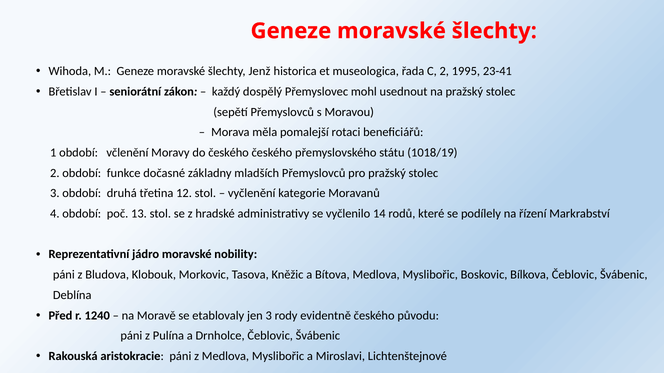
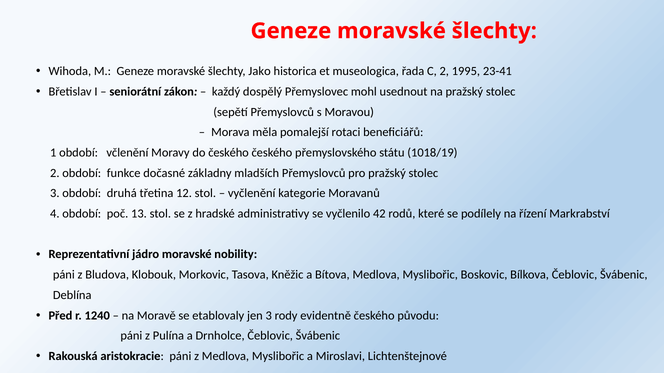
Jenž: Jenž -> Jako
14: 14 -> 42
